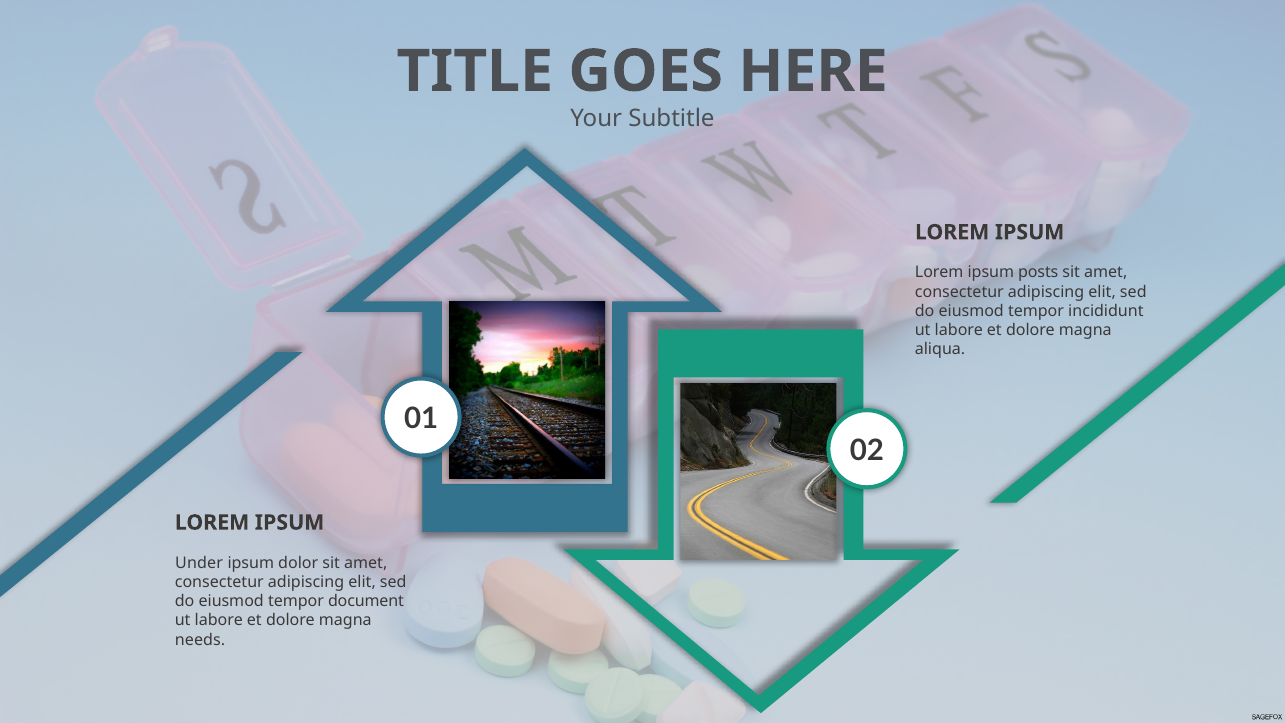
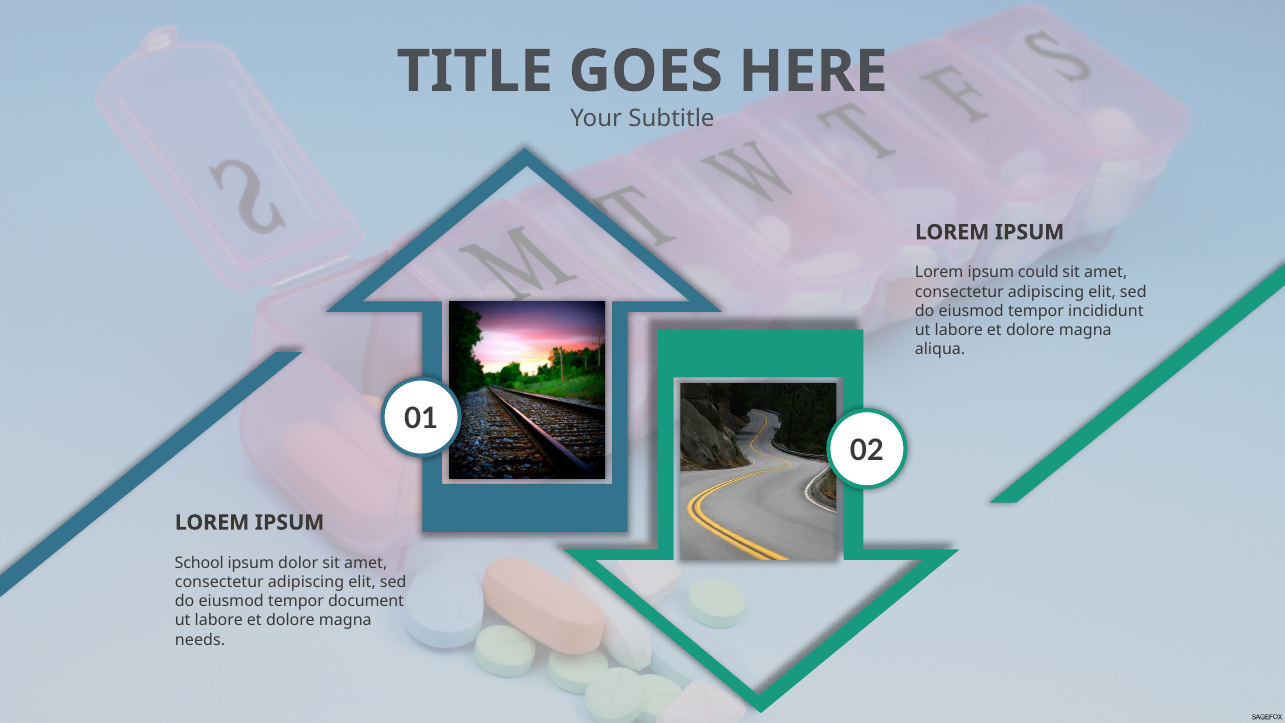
posts: posts -> could
Under: Under -> School
